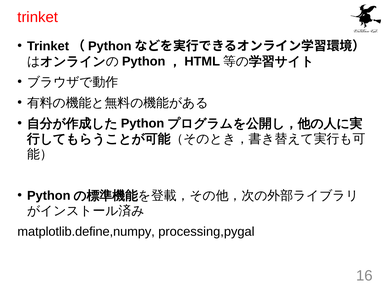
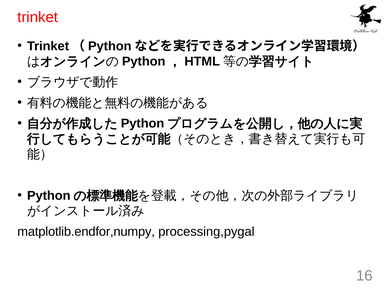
matplotlib.define,numpy: matplotlib.define,numpy -> matplotlib.endfor,numpy
